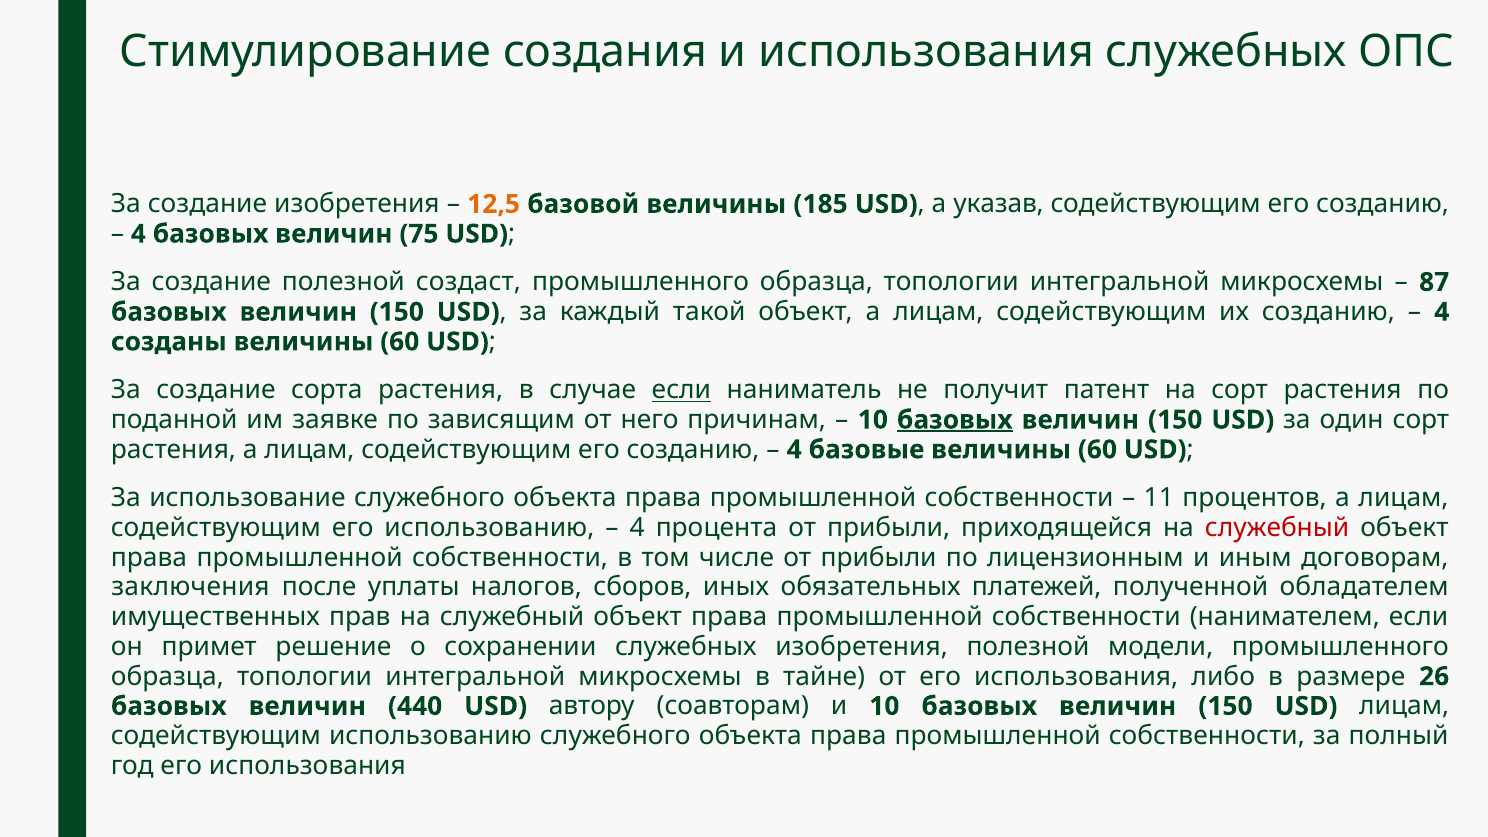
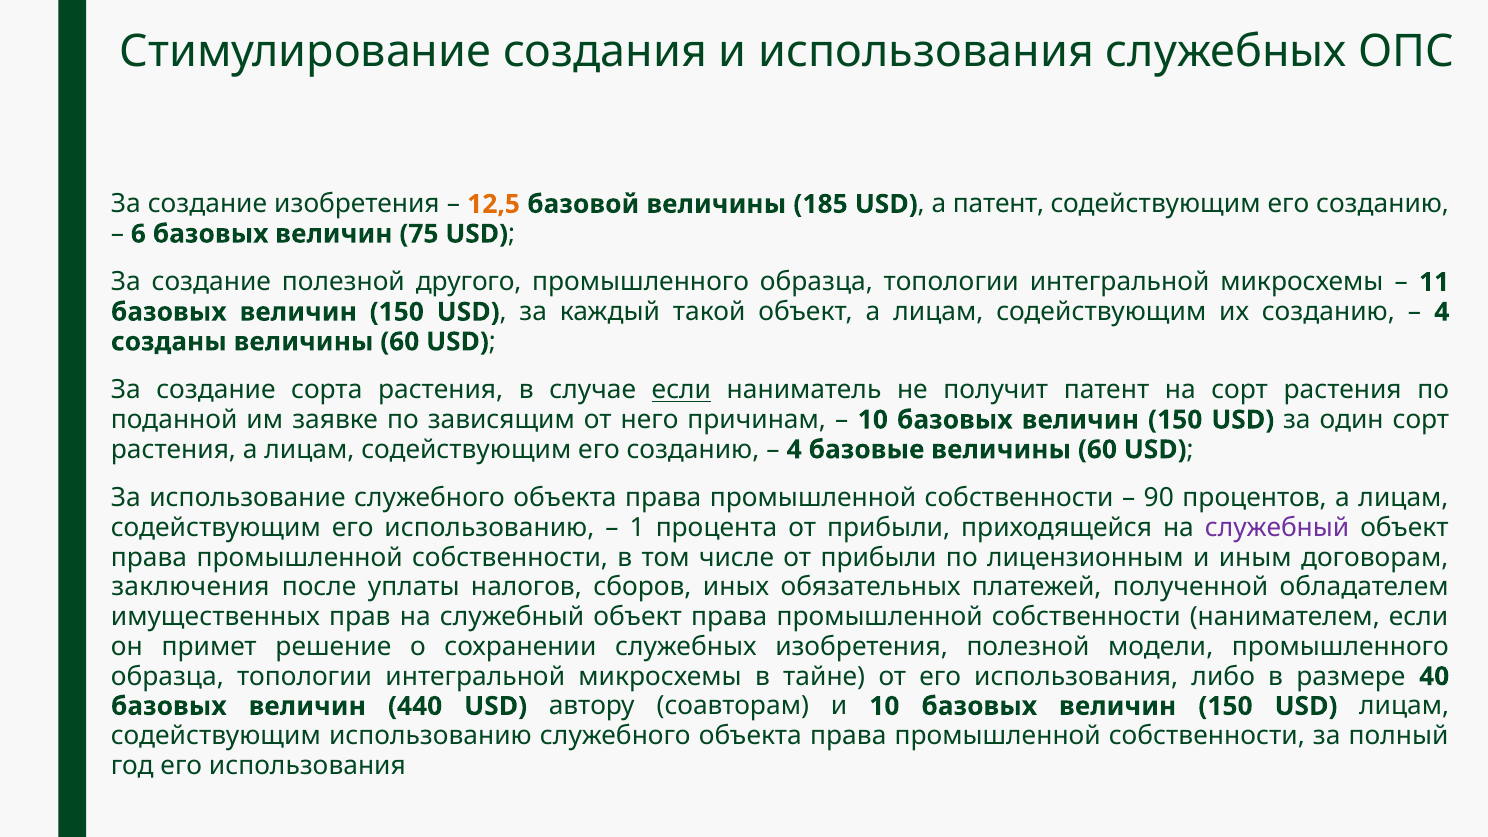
а указав: указав -> патент
4 at (138, 234): 4 -> 6
создаст: создаст -> другого
87: 87 -> 11
базовых at (955, 420) underline: present -> none
11: 11 -> 90
4 at (637, 528): 4 -> 1
служебный at (1277, 528) colour: red -> purple
26: 26 -> 40
